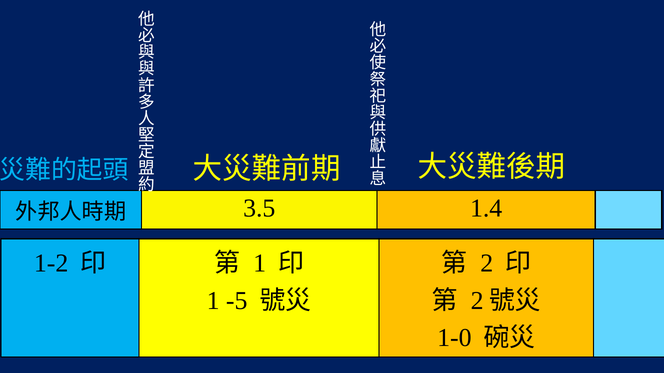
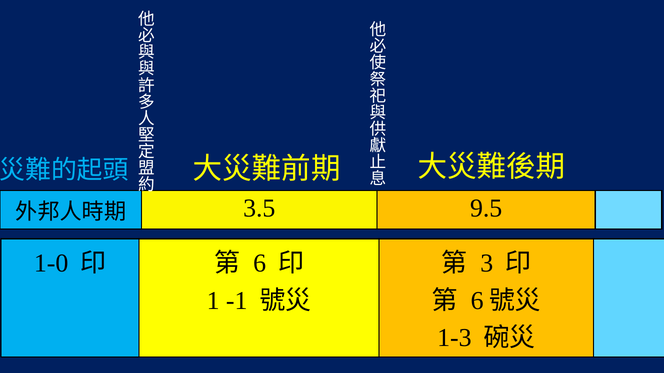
1.4: 1.4 -> 9.5
1-2: 1-2 -> 1-0
1 at (260, 264): 1 -> 6
2 at (487, 264): 2 -> 3
-5: -5 -> -1
2 at (477, 301): 2 -> 6
1-0: 1-0 -> 1-3
